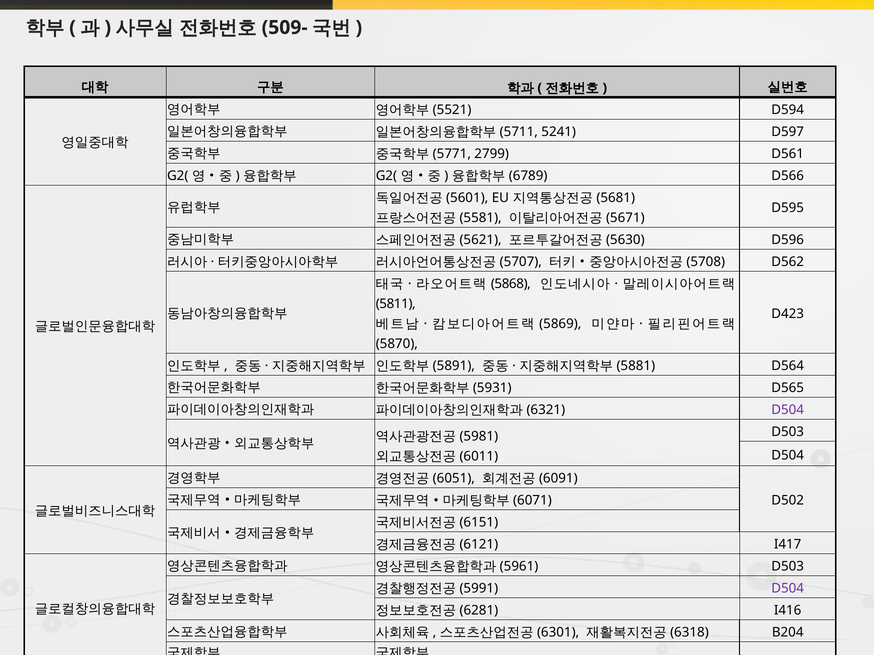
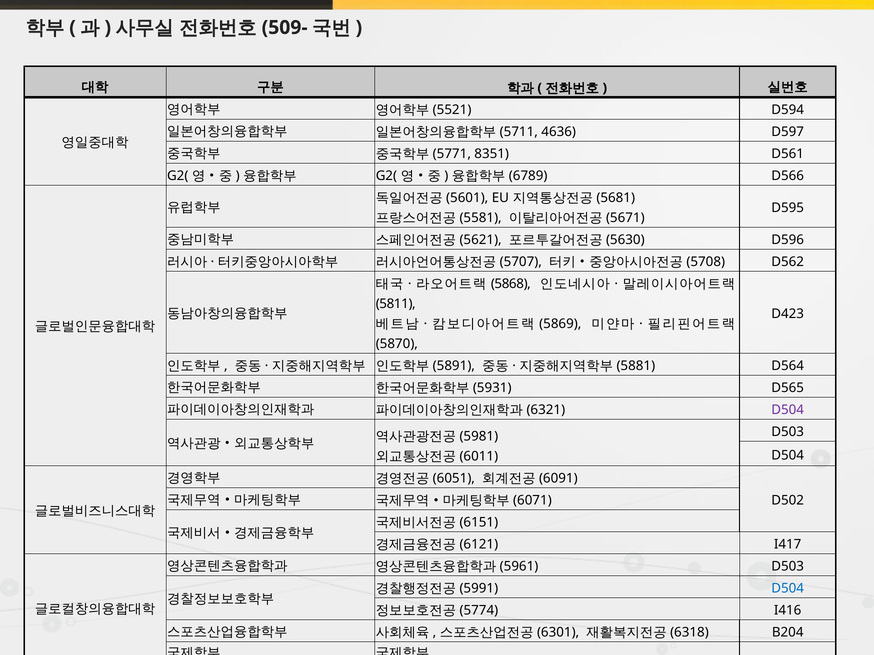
5241: 5241 -> 4636
2799: 2799 -> 8351
D504 at (788, 589) colour: purple -> blue
6281: 6281 -> 5774
